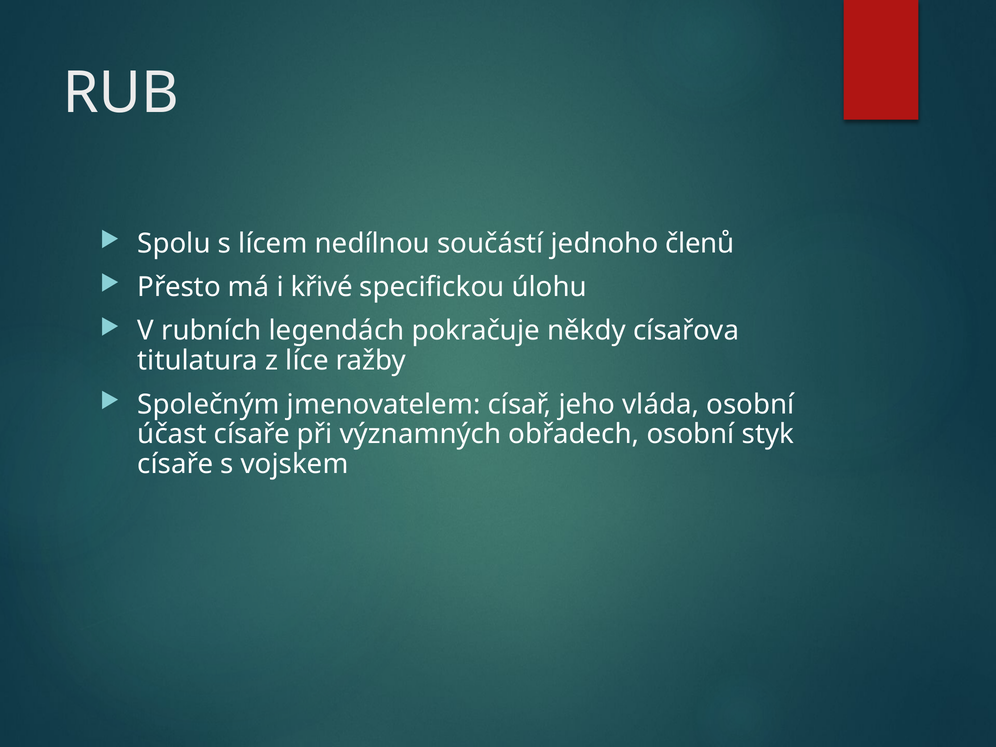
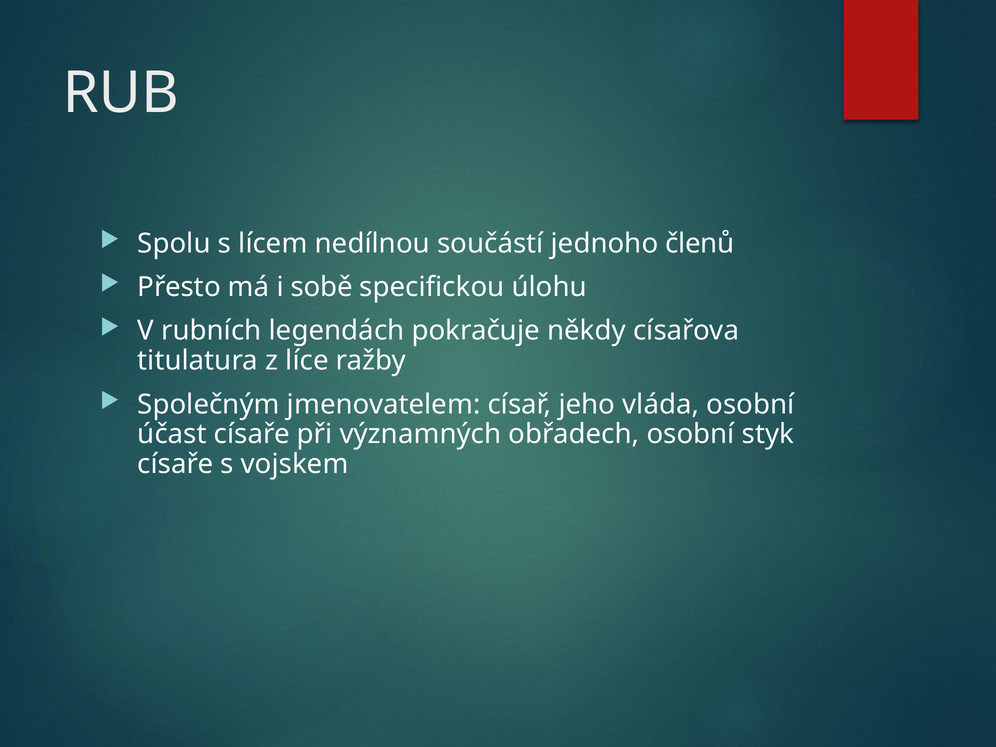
křivé: křivé -> sobě
